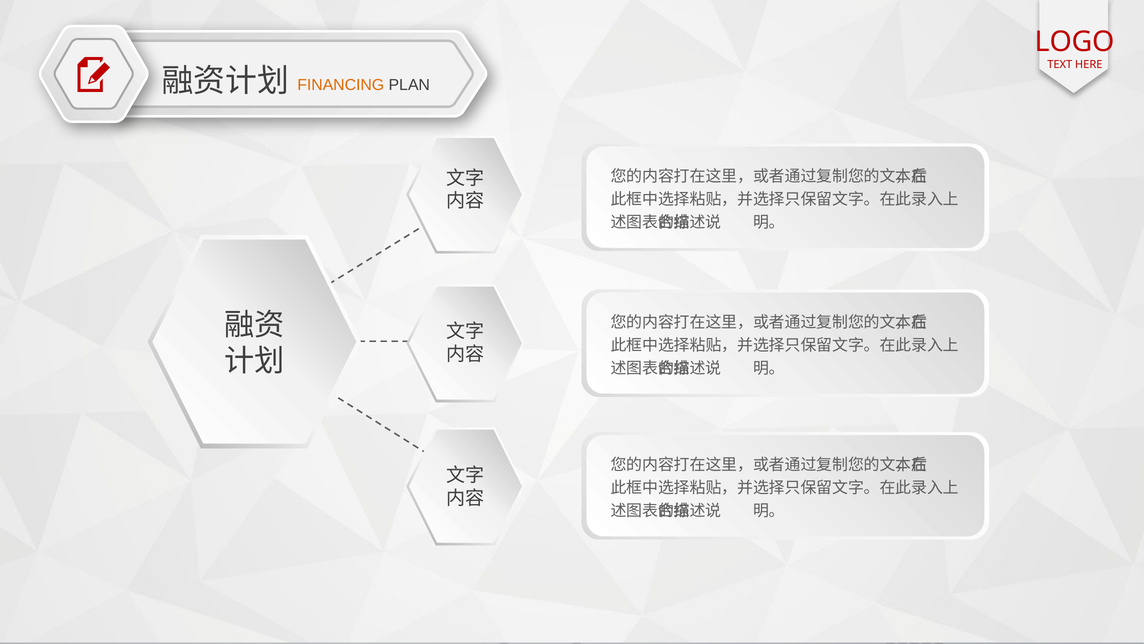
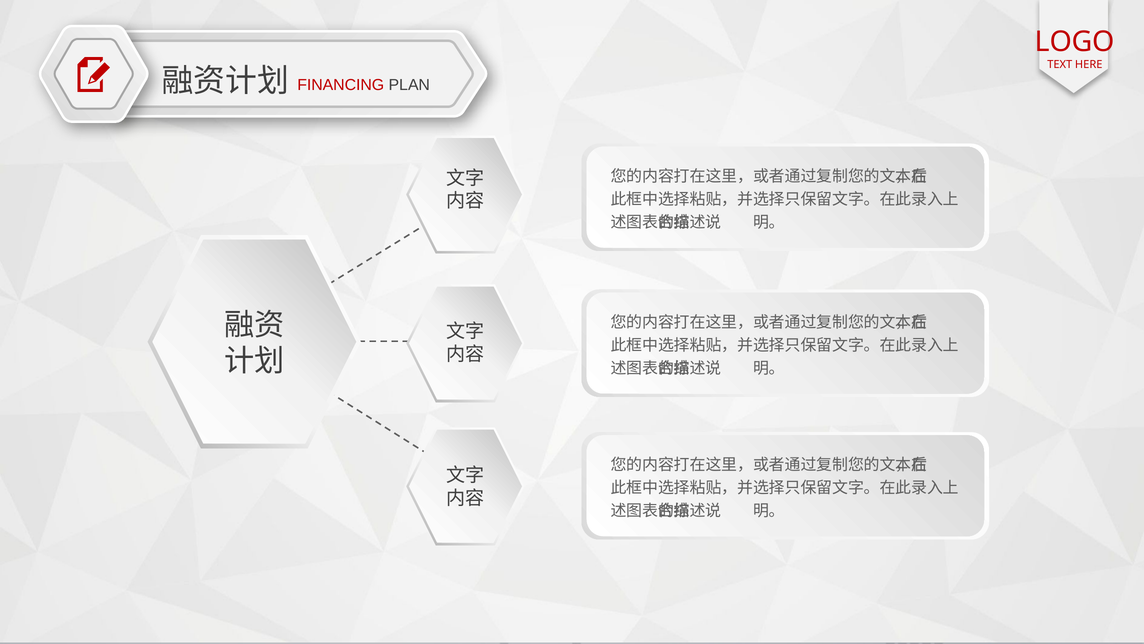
FINANCING colour: orange -> red
